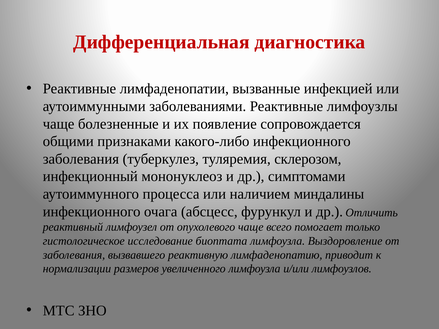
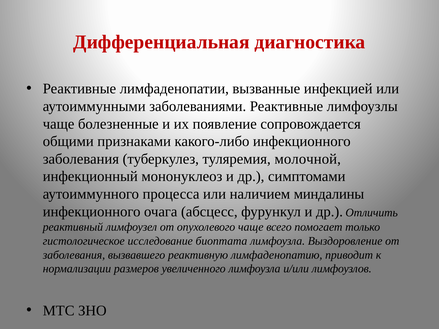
склерозом: склерозом -> молочной
